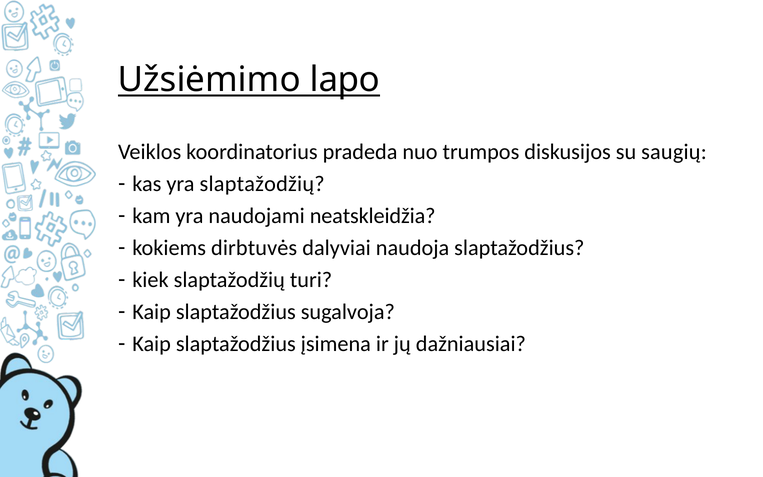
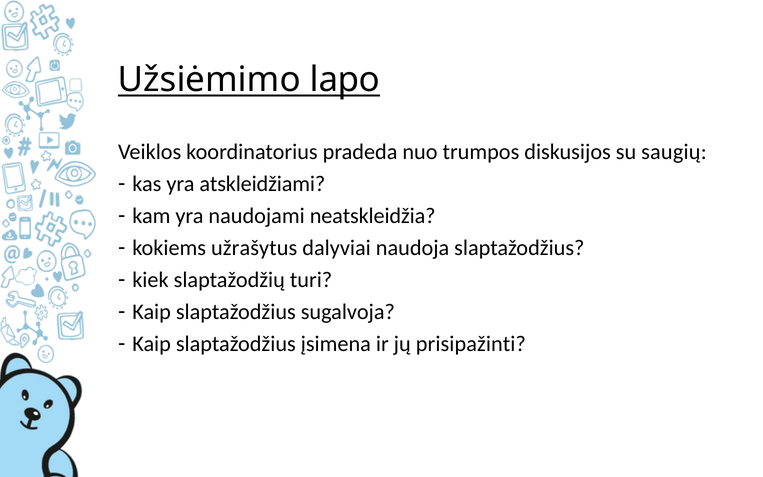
yra slaptažodžių: slaptažodžių -> atskleidžiami
dirbtuvės: dirbtuvės -> užrašytus
dažniausiai: dažniausiai -> prisipažinti
